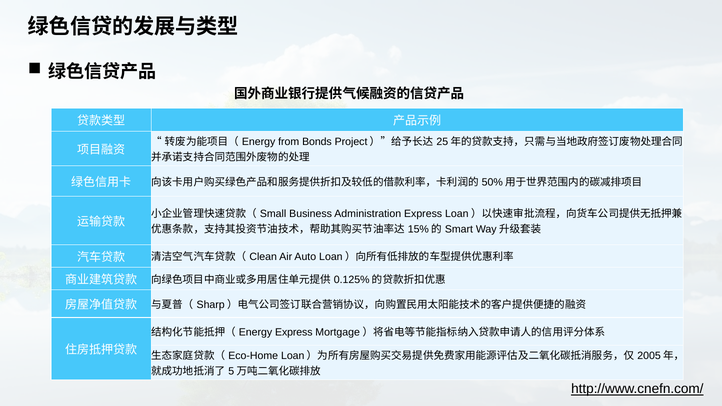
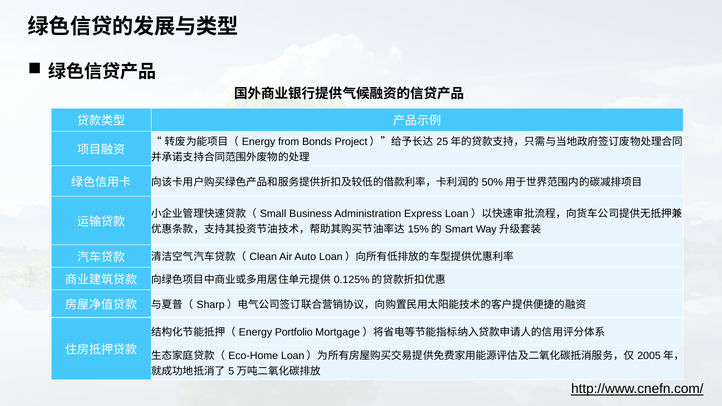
Express at (294, 333): Express -> Portfolio
